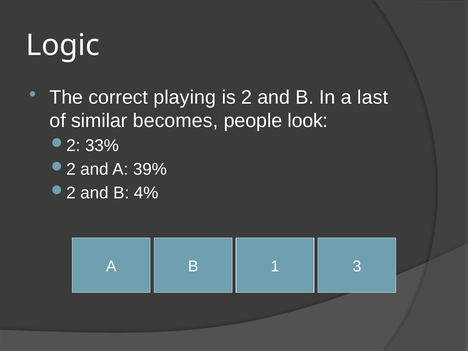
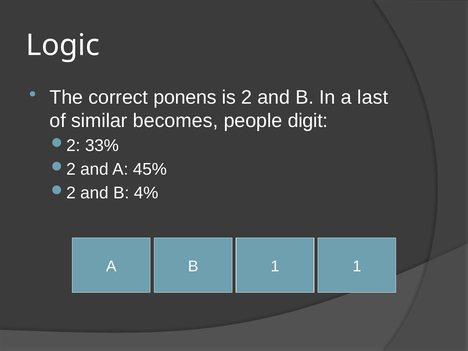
playing: playing -> ponens
look: look -> digit
39%: 39% -> 45%
B 3: 3 -> 1
